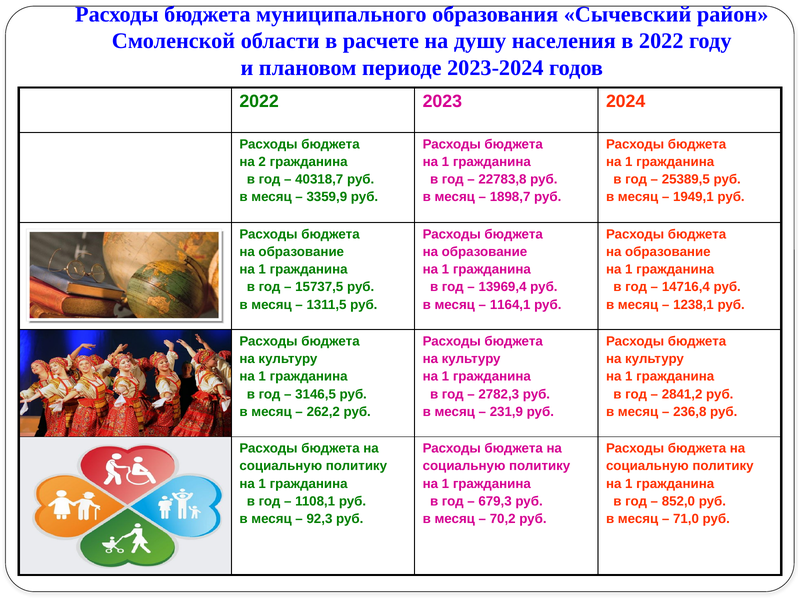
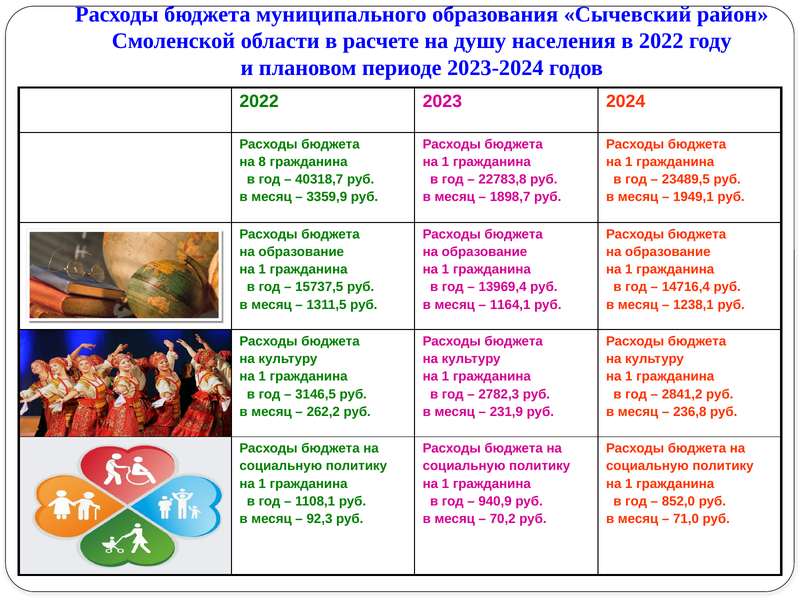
2: 2 -> 8
25389,5: 25389,5 -> 23489,5
679,3: 679,3 -> 940,9
